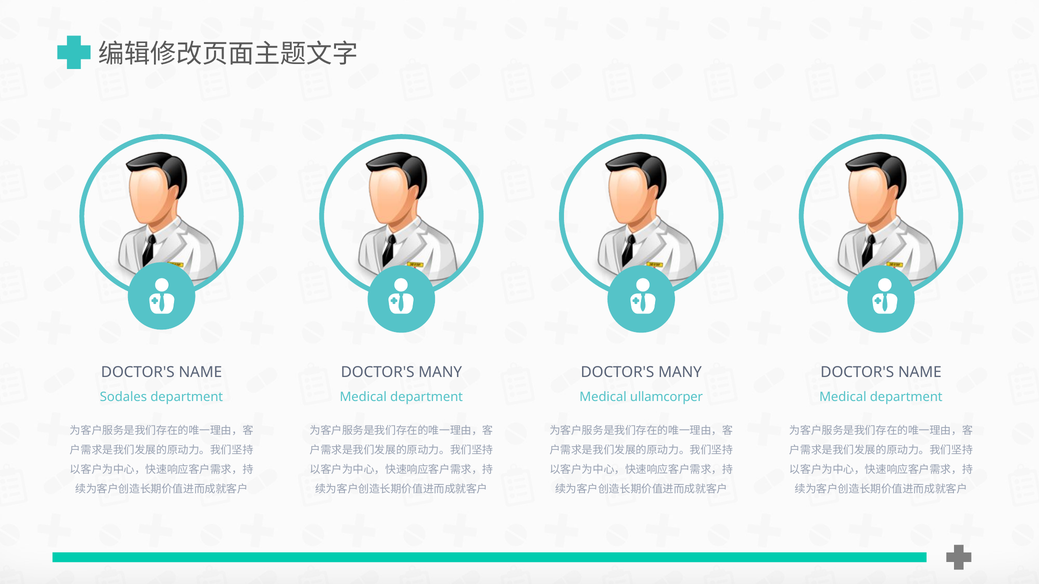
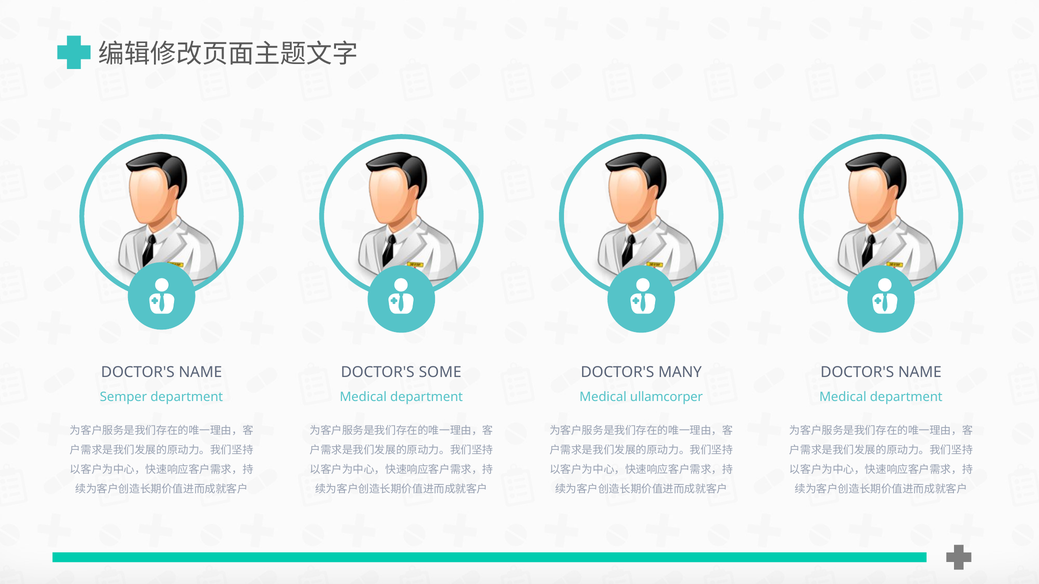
MANY at (440, 373): MANY -> SOME
Sodales: Sodales -> Semper
